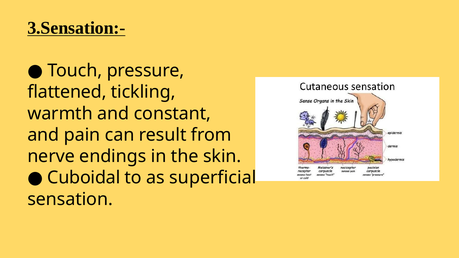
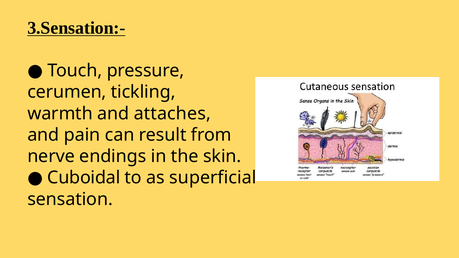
flattened: flattened -> cerumen
constant: constant -> attaches
